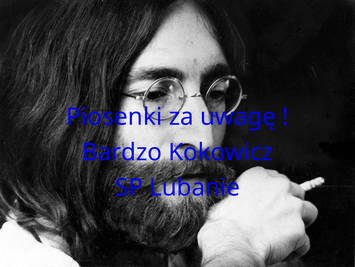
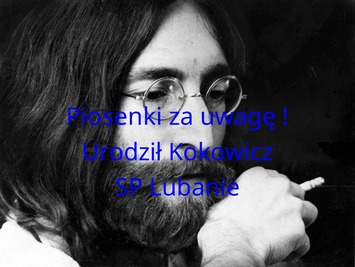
Bardzo: Bardzo -> Urodził
